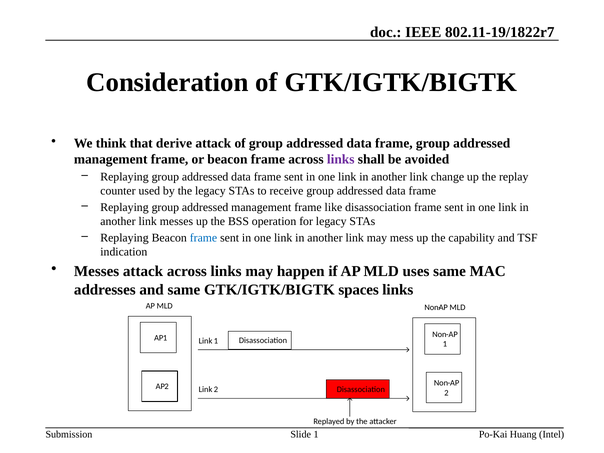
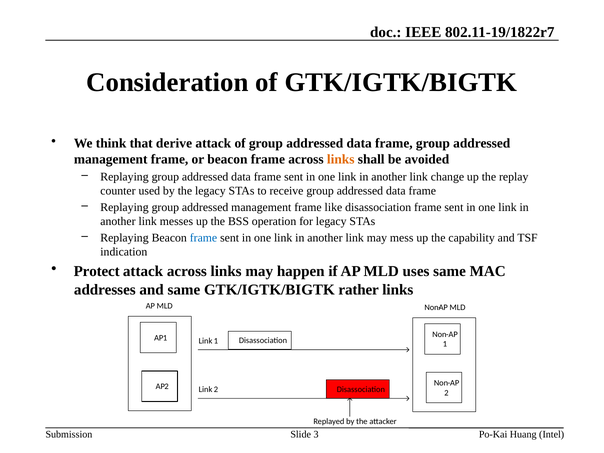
links at (341, 160) colour: purple -> orange
Messes at (97, 271): Messes -> Protect
spaces: spaces -> rather
Slide 1: 1 -> 3
